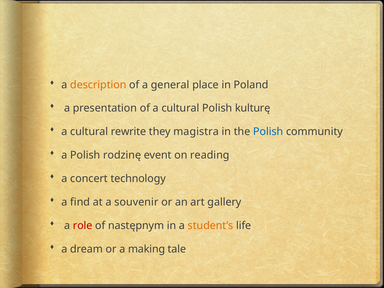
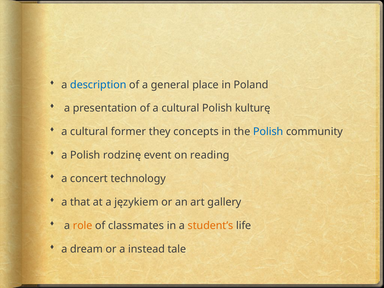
description colour: orange -> blue
rewrite: rewrite -> former
magistra: magistra -> concepts
find: find -> that
souvenir: souvenir -> językiem
role colour: red -> orange
następnym: następnym -> classmates
making: making -> instead
